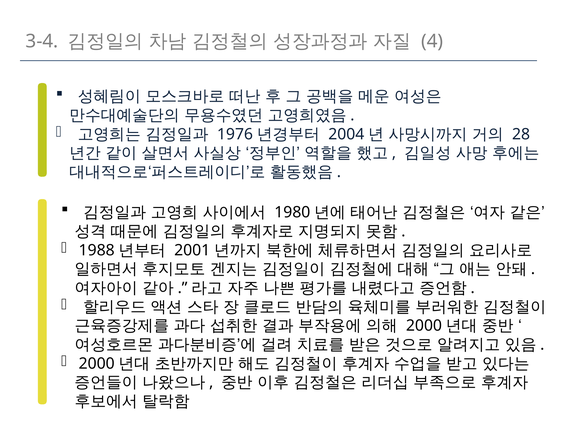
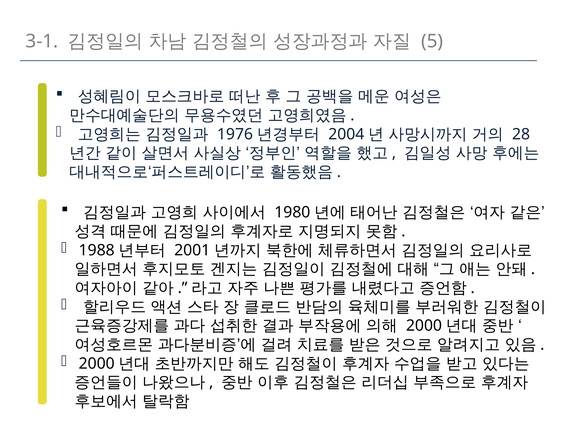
3-4: 3-4 -> 3-1
4: 4 -> 5
